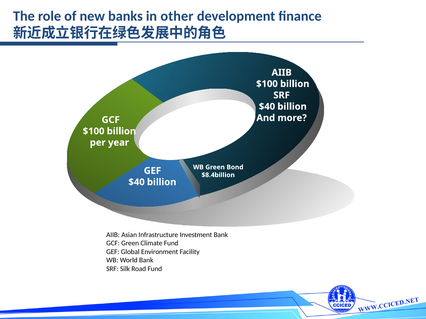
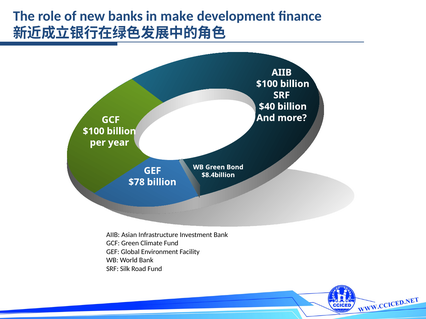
other: other -> make
$40 at (137, 182): $40 -> $78
